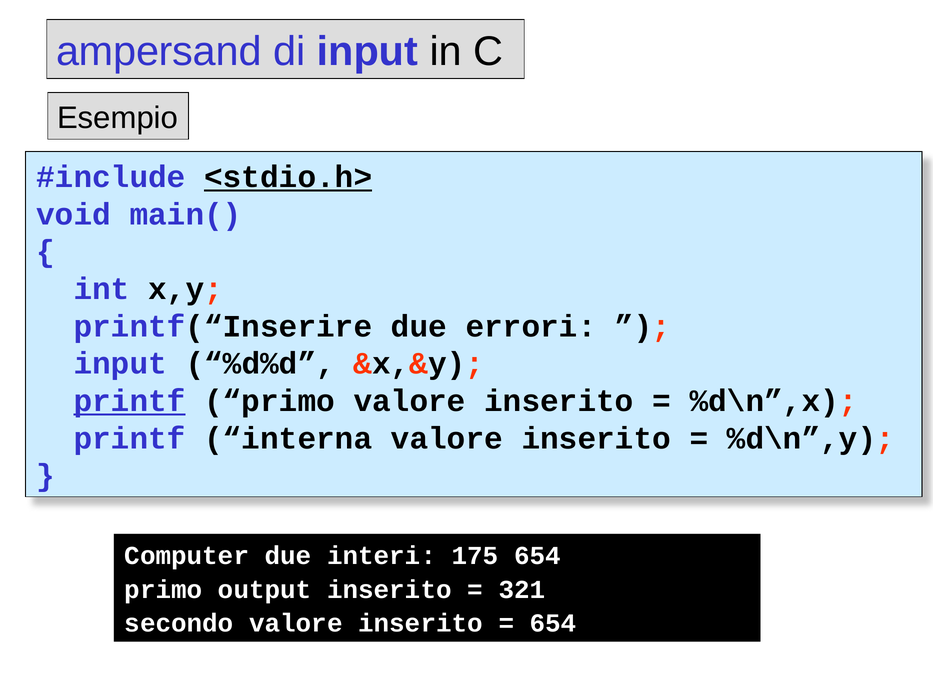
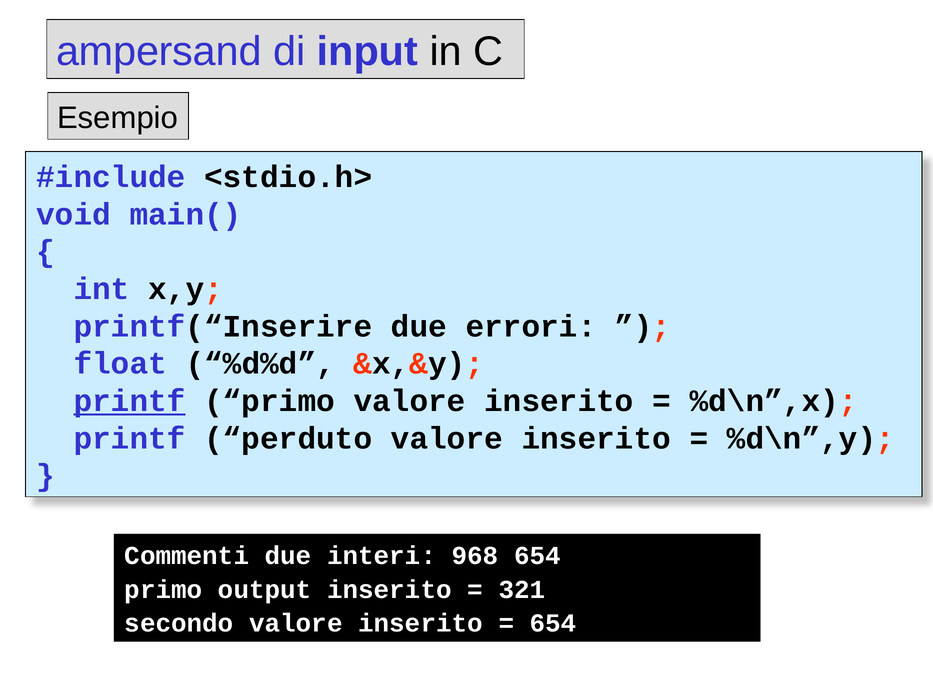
<stdio.h> underline: present -> none
input at (120, 364): input -> float
interna: interna -> perduto
Computer: Computer -> Commenti
175: 175 -> 968
